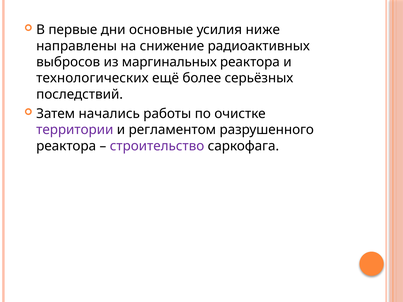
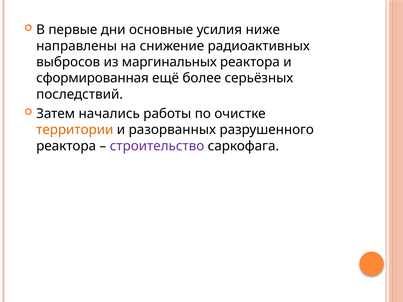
технологических: технологических -> сформированная
территории colour: purple -> orange
регламентом: регламентом -> разорванных
